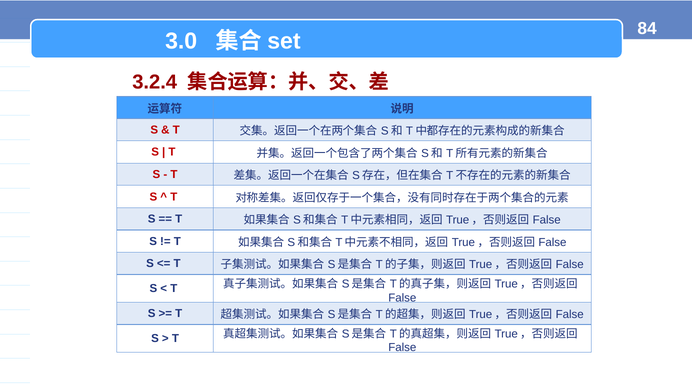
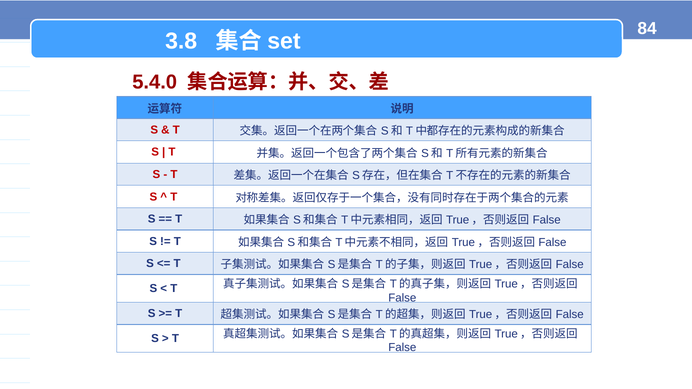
3.0: 3.0 -> 3.8
3.2.4: 3.2.4 -> 5.4.0
